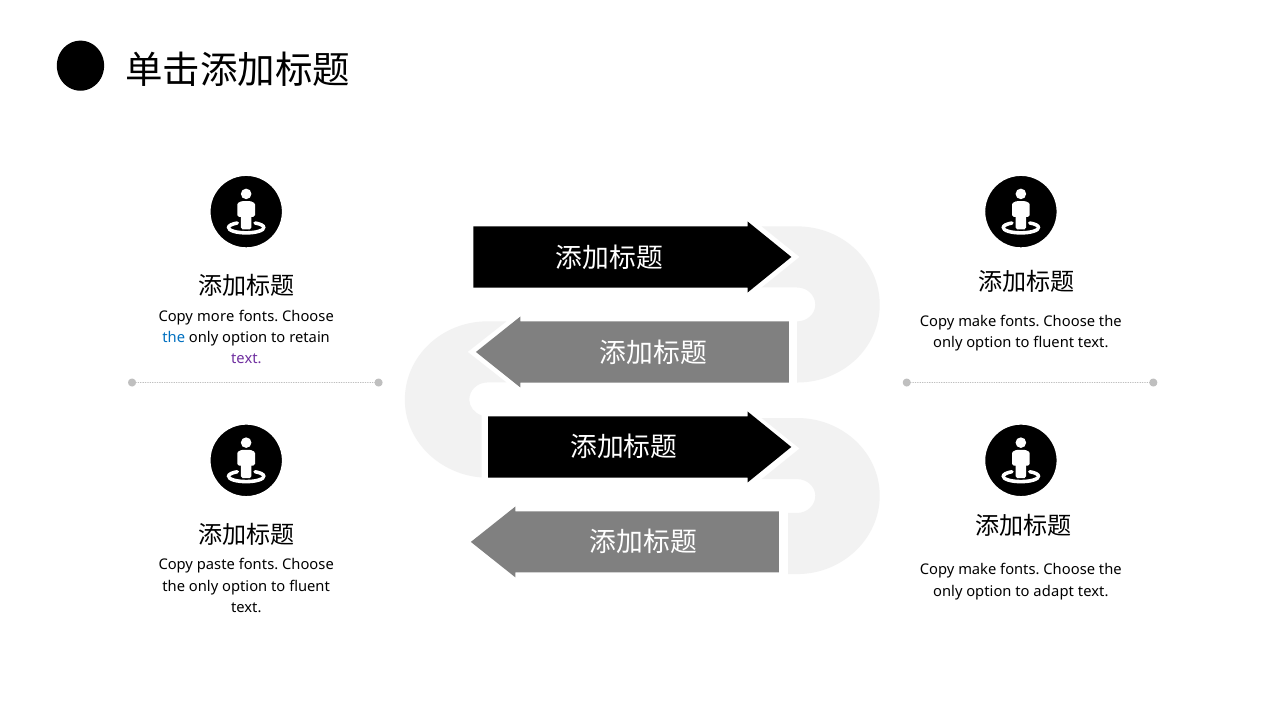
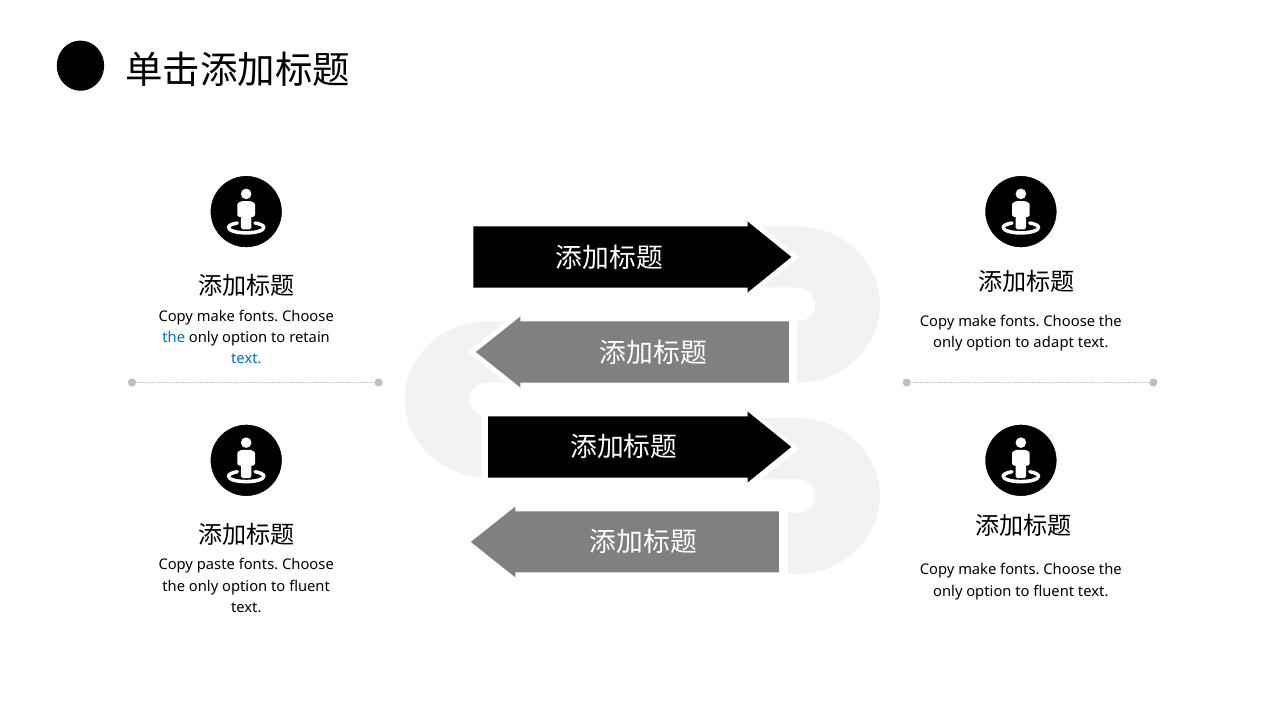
more at (216, 316): more -> make
fluent at (1054, 342): fluent -> adapt
text at (246, 359) colour: purple -> blue
adapt at (1054, 591): adapt -> fluent
